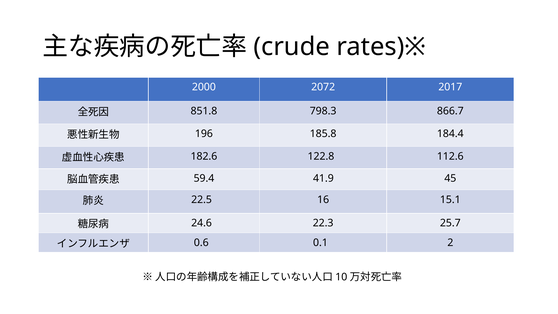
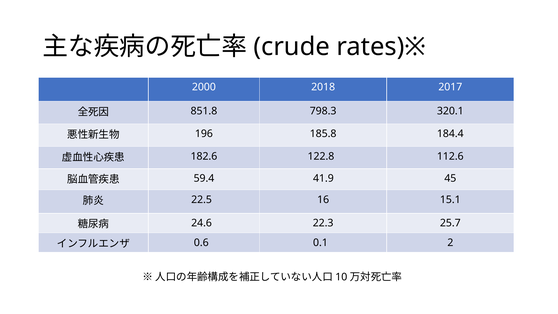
2072: 2072 -> 2018
866.7: 866.7 -> 320.1
